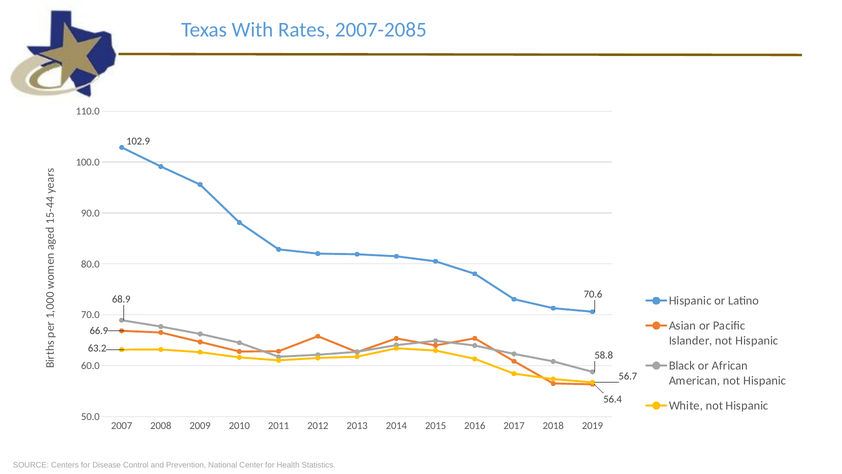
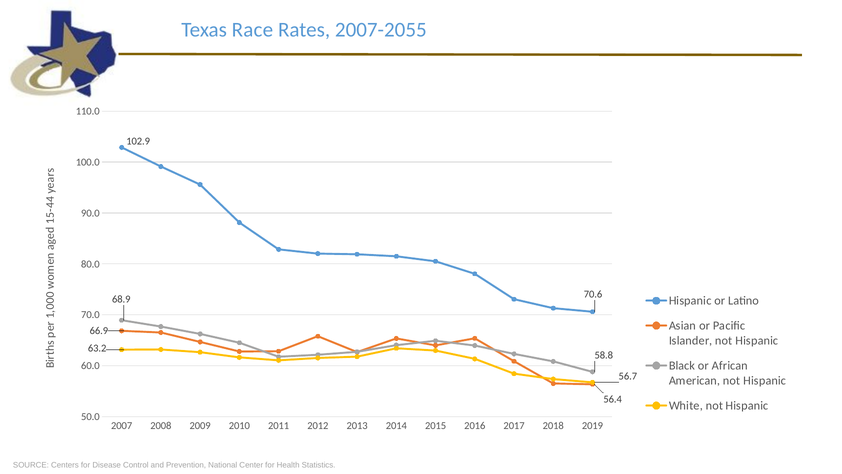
With: With -> Race
2007-2085: 2007-2085 -> 2007-2055
